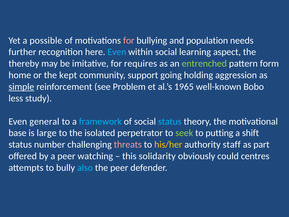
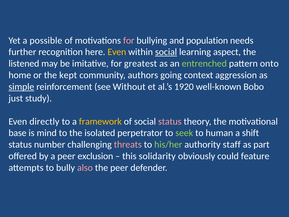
Even at (117, 52) colour: light blue -> yellow
social at (166, 52) underline: none -> present
thereby: thereby -> listened
requires: requires -> greatest
form: form -> onto
support: support -> authors
holding: holding -> context
Problem: Problem -> Without
1965: 1965 -> 1920
less: less -> just
general: general -> directly
framework colour: light blue -> yellow
status at (170, 121) colour: light blue -> pink
large: large -> mind
putting: putting -> human
his/her colour: yellow -> light green
watching: watching -> exclusion
centres: centres -> feature
also colour: light blue -> pink
